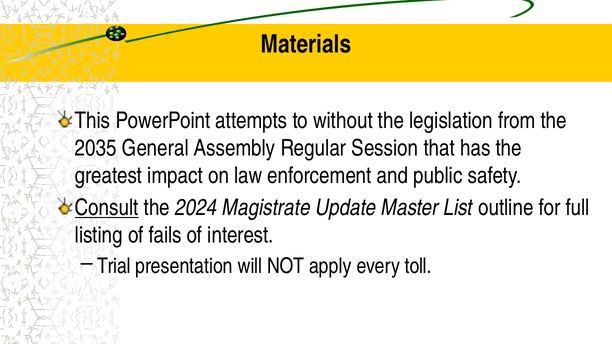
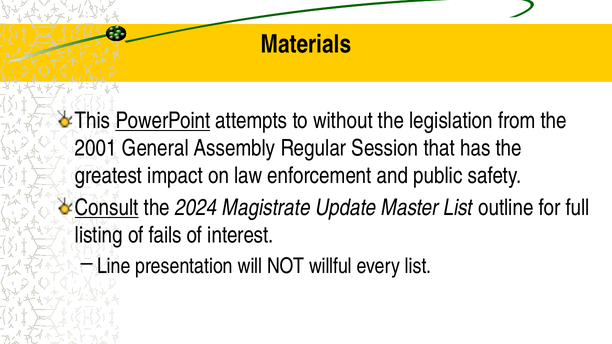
PowerPoint underline: none -> present
2035: 2035 -> 2001
Trial: Trial -> Line
apply: apply -> willful
every toll: toll -> list
